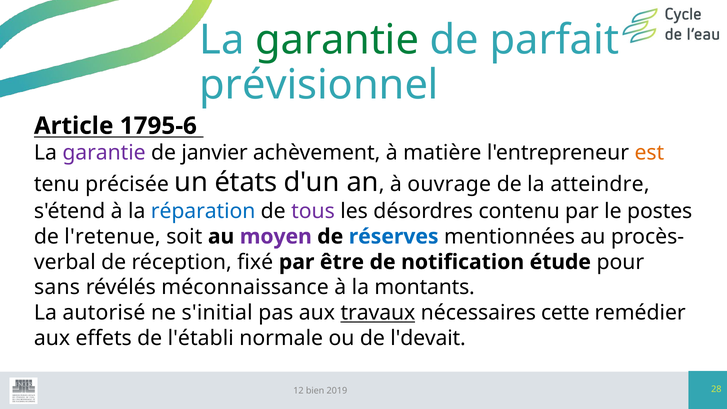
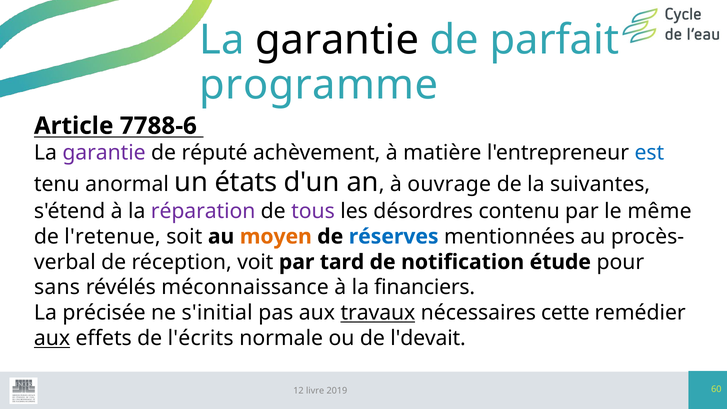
garantie at (337, 40) colour: green -> black
prévisionnel: prévisionnel -> programme
1795-6: 1795-6 -> 7788-6
janvier: janvier -> réputé
est colour: orange -> blue
précisée: précisée -> anormal
atteindre: atteindre -> suivantes
réparation colour: blue -> purple
postes: postes -> même
moyen colour: purple -> orange
fixé: fixé -> voit
être: être -> tard
montants: montants -> financiers
autorisé: autorisé -> précisée
aux at (52, 338) underline: none -> present
l'établi: l'établi -> l'écrits
bien: bien -> livre
28: 28 -> 60
